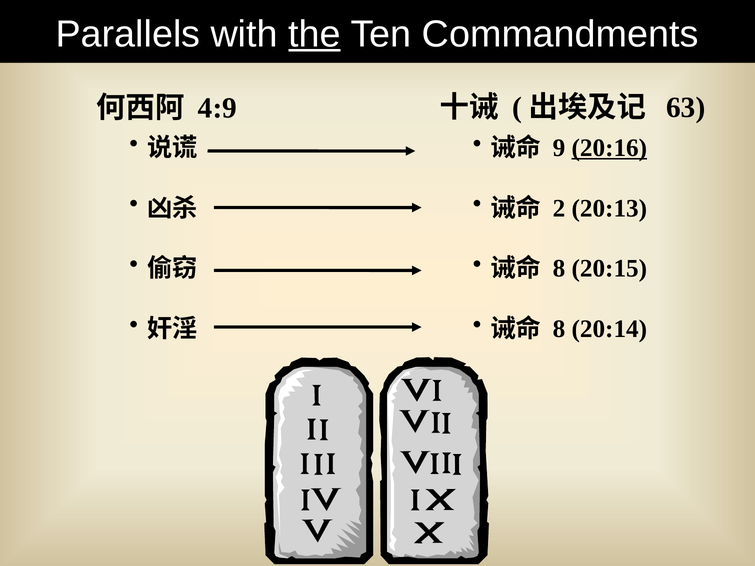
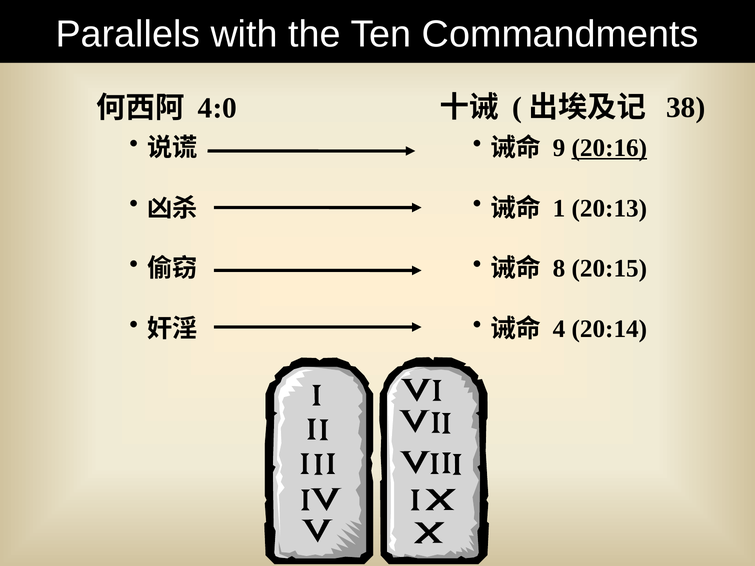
the underline: present -> none
4:9: 4:9 -> 4:0
63: 63 -> 38
2: 2 -> 1
8 at (559, 329): 8 -> 4
